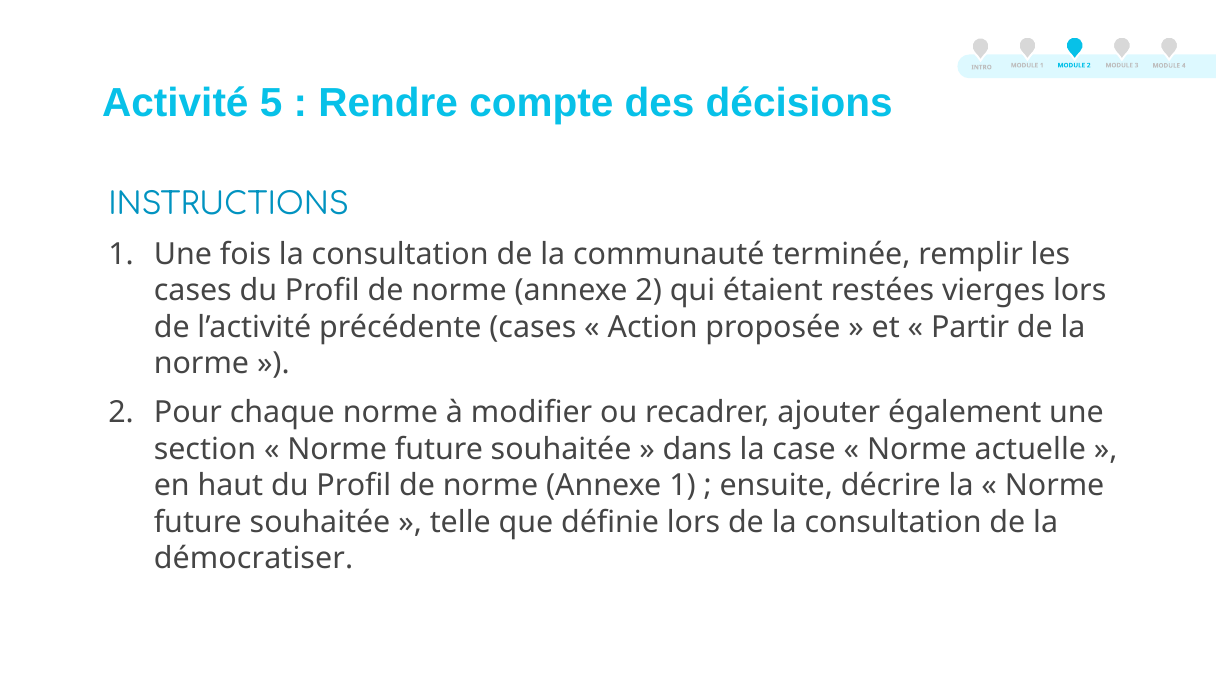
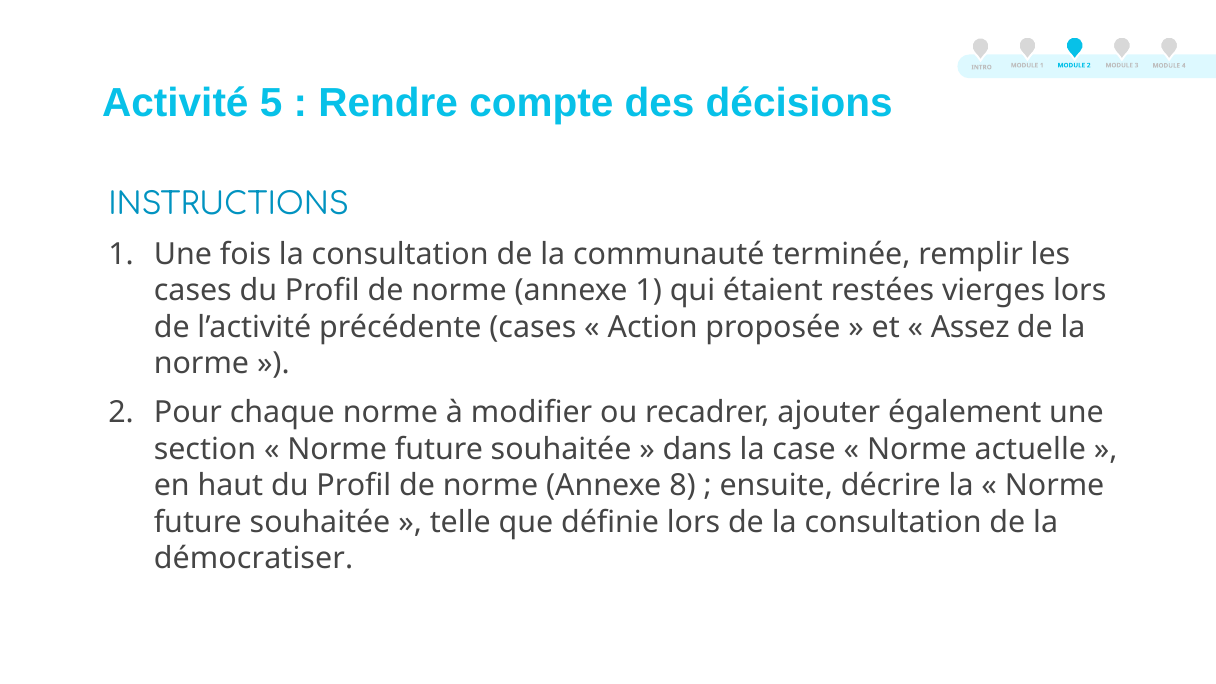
annexe 2: 2 -> 1
Partir: Partir -> Assez
Annexe 1: 1 -> 8
